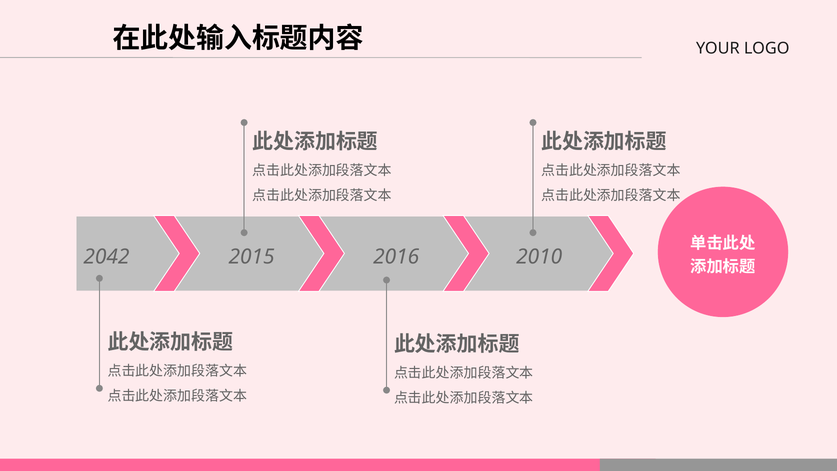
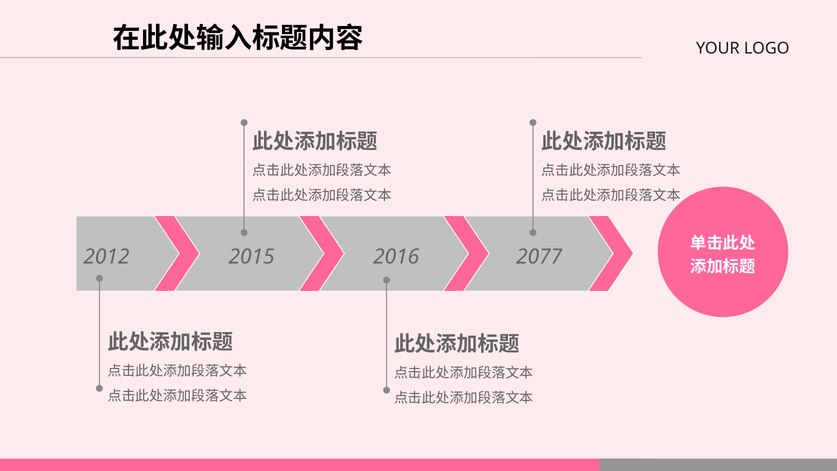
2042: 2042 -> 2012
2010: 2010 -> 2077
